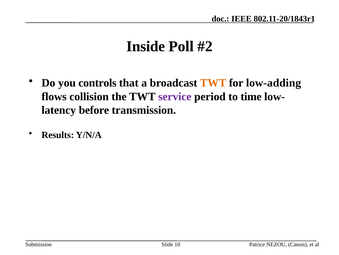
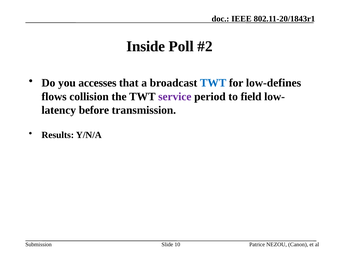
controls: controls -> accesses
TWT at (213, 83) colour: orange -> blue
low-adding: low-adding -> low-defines
time: time -> field
